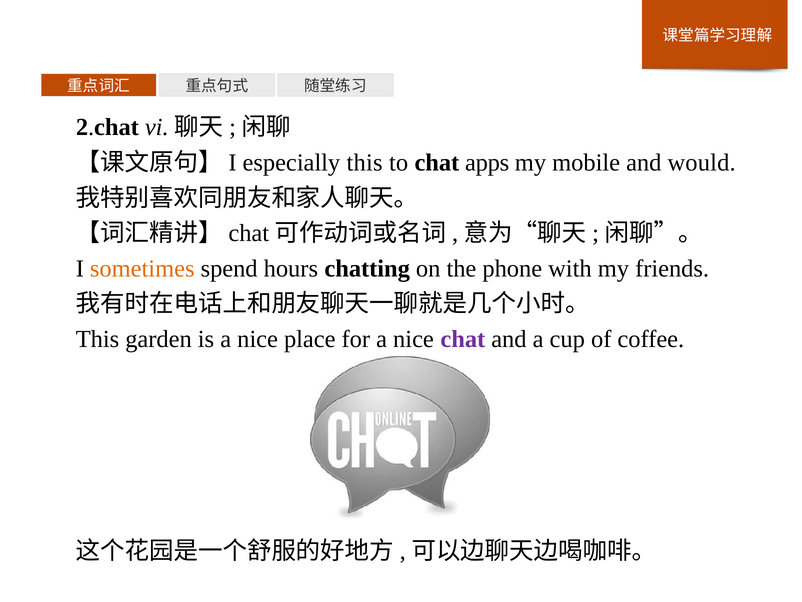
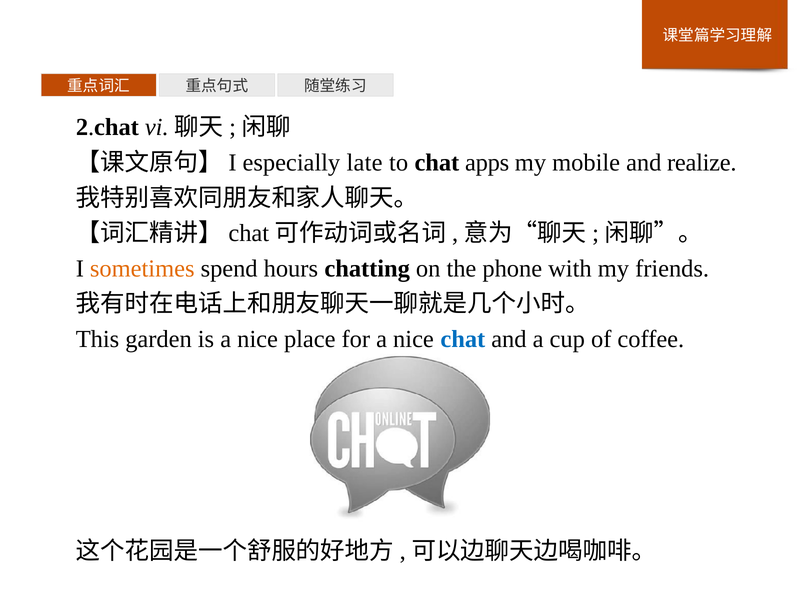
especially this: this -> late
would: would -> realize
chat at (463, 339) colour: purple -> blue
